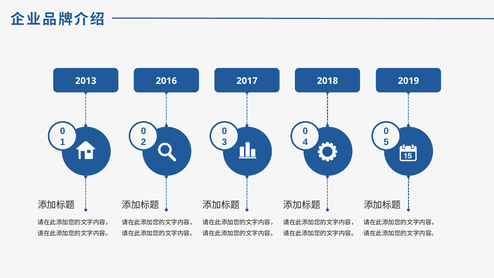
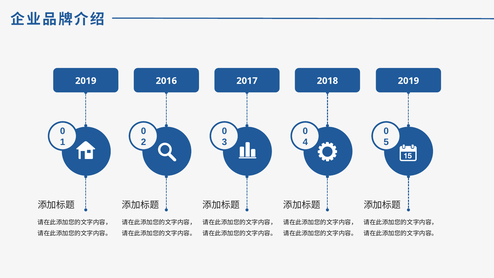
2013 at (86, 81): 2013 -> 2019
